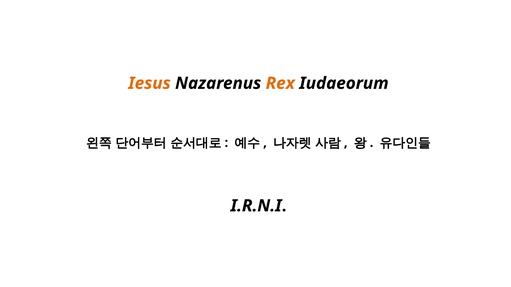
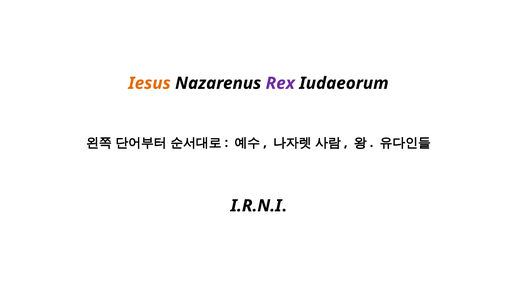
Rex colour: orange -> purple
